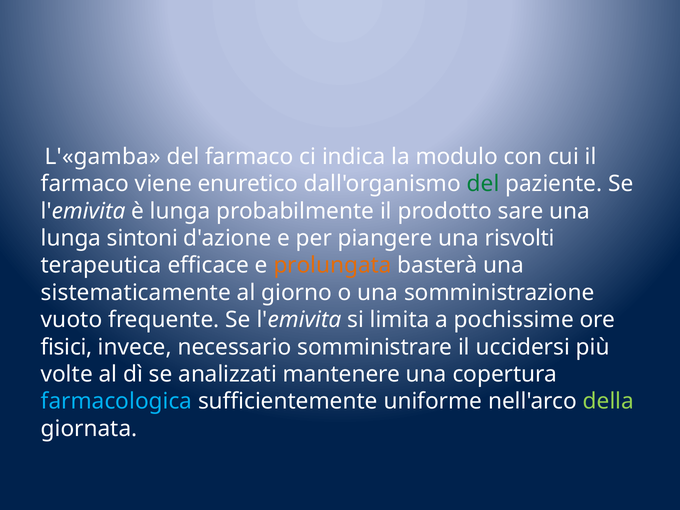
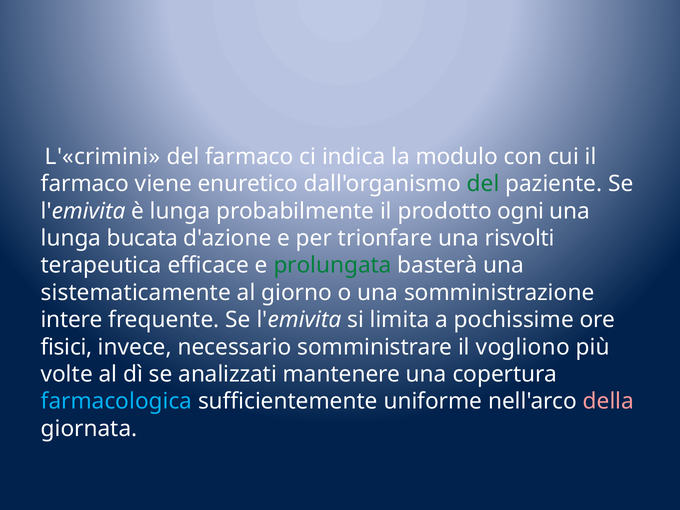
L'«gamba: L'«gamba -> L'«crimini
sare: sare -> ogni
sintoni: sintoni -> bucata
piangere: piangere -> trionfare
prolungata colour: orange -> green
vuoto: vuoto -> intere
uccidersi: uccidersi -> vogliono
della colour: light green -> pink
